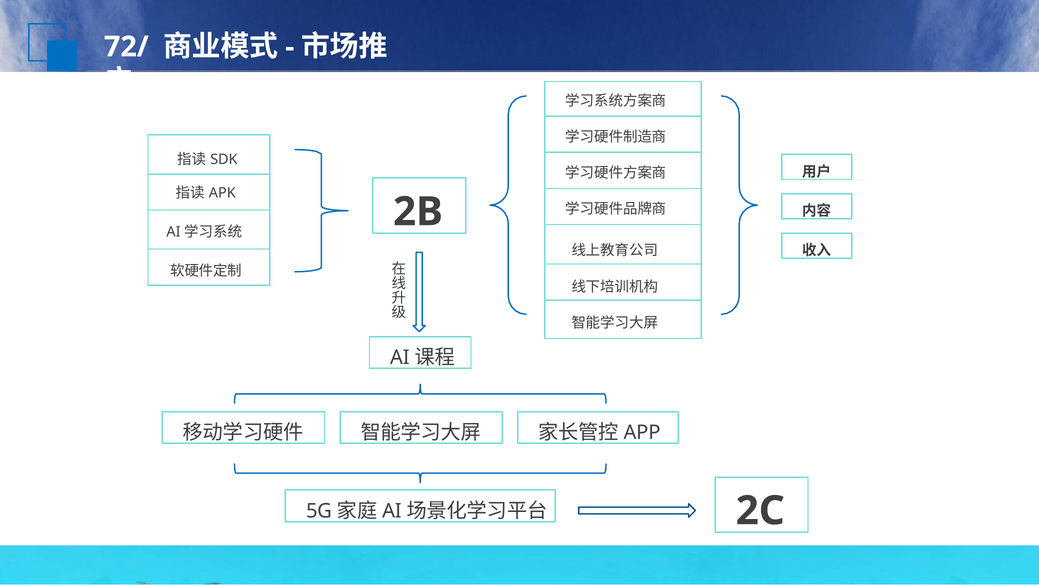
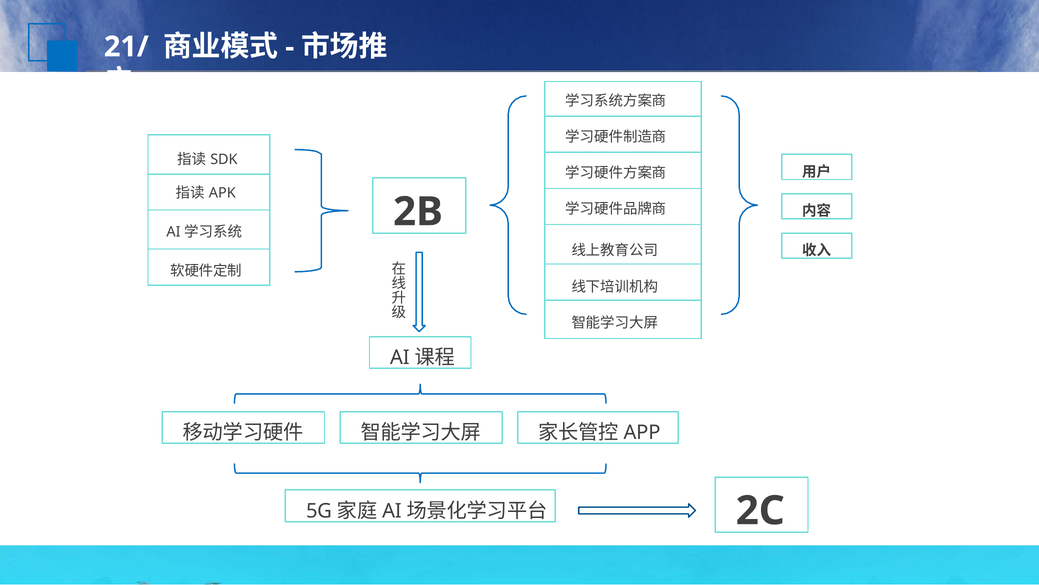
72/: 72/ -> 21/
